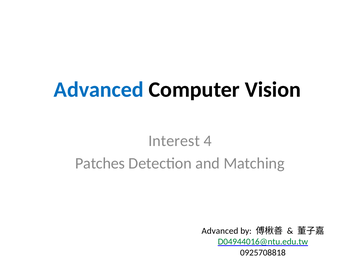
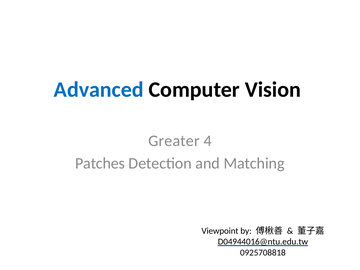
Interest: Interest -> Greater
Advanced at (220, 231): Advanced -> Viewpoint
D04944016@ntu.edu.tw colour: green -> black
